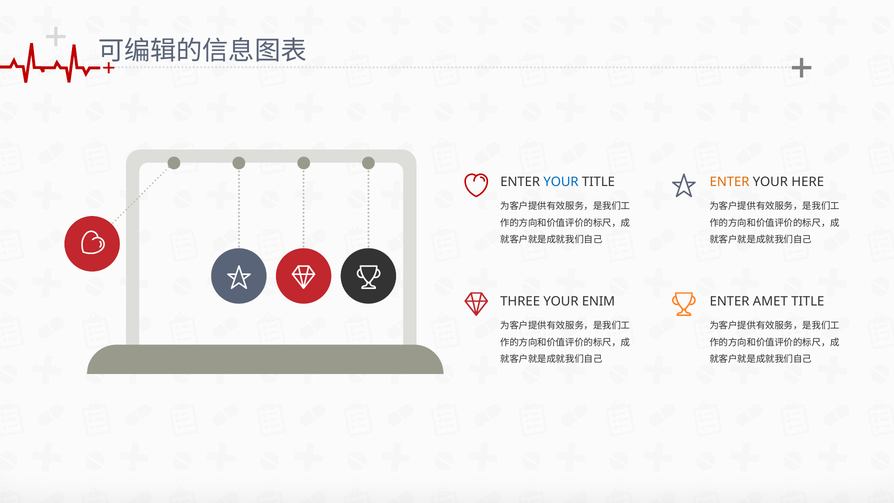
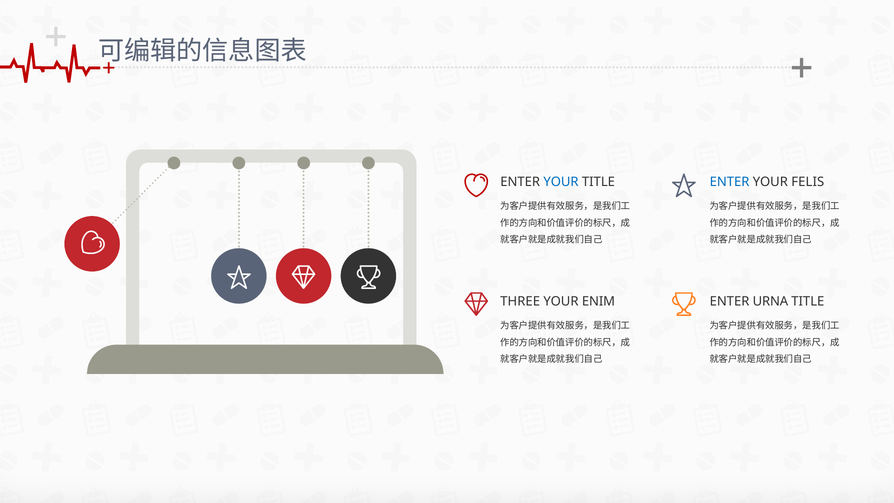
ENTER at (730, 182) colour: orange -> blue
HERE: HERE -> FELIS
AMET: AMET -> URNA
